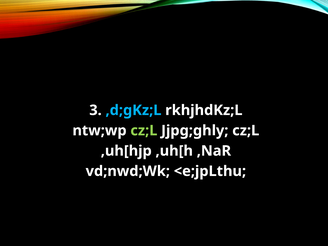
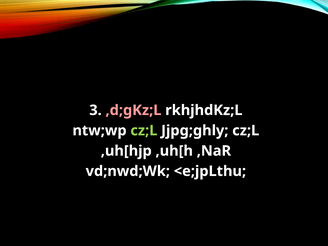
,d;gKz;L colour: light blue -> pink
